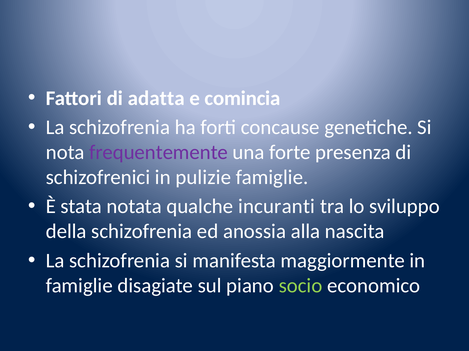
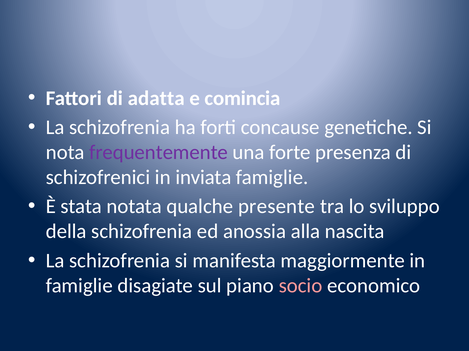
pulizie: pulizie -> inviata
incuranti: incuranti -> presente
socio colour: light green -> pink
